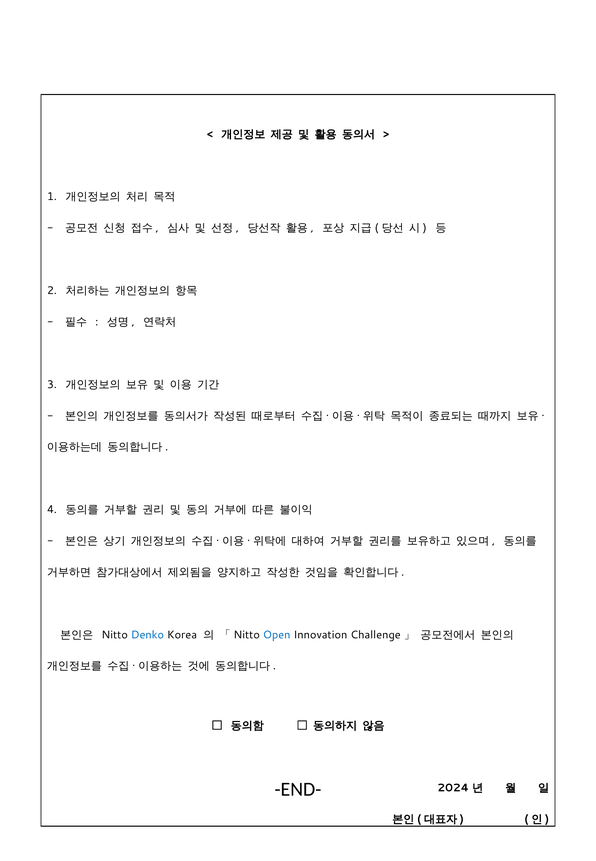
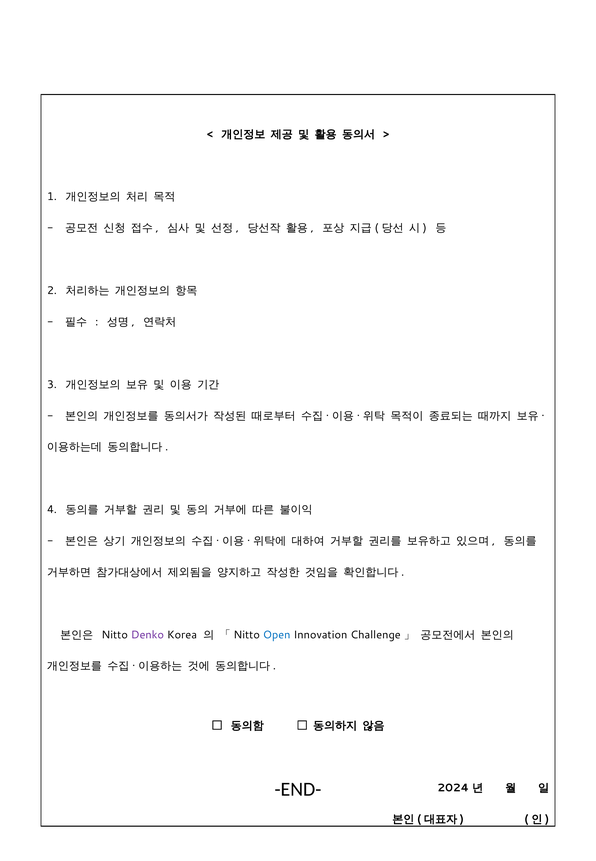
Denko colour: blue -> purple
